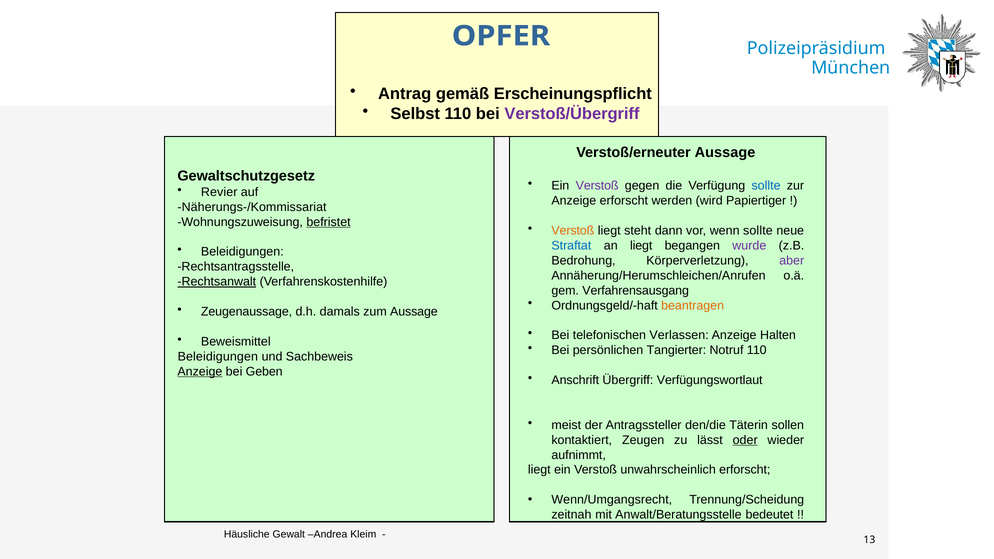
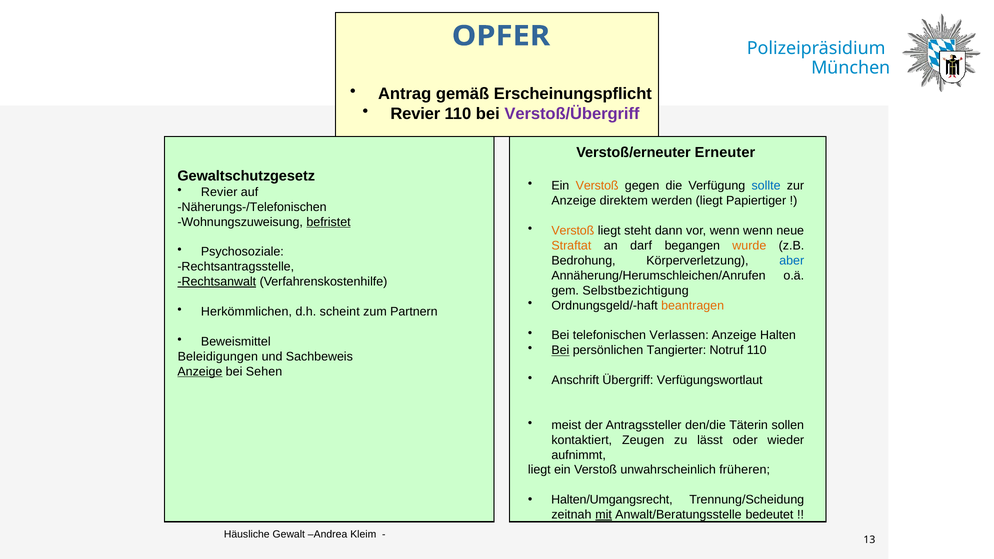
Selbst at (415, 114): Selbst -> Revier
Verstoß/erneuter Aussage: Aussage -> Erneuter
Verstoß at (597, 186) colour: purple -> orange
Anzeige erforscht: erforscht -> direktem
werden wird: wird -> liegt
Näherungs-/Kommissariat: Näherungs-/Kommissariat -> Näherungs-/Telefonischen
wenn sollte: sollte -> wenn
Straftat colour: blue -> orange
an liegt: liegt -> darf
wurde colour: purple -> orange
Beleidigungen at (242, 252): Beleidigungen -> Psychosoziale
aber colour: purple -> blue
Verfahrensausgang: Verfahrensausgang -> Selbstbezichtigung
Zeugenaussage: Zeugenaussage -> Herkömmlichen
damals: damals -> scheint
zum Aussage: Aussage -> Partnern
Bei at (560, 350) underline: none -> present
Geben: Geben -> Sehen
oder underline: present -> none
unwahrscheinlich erforscht: erforscht -> früheren
Wenn/Umgangsrecht: Wenn/Umgangsrecht -> Halten/Umgangsrecht
mit underline: none -> present
